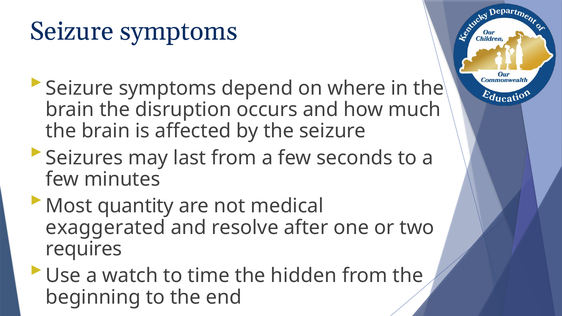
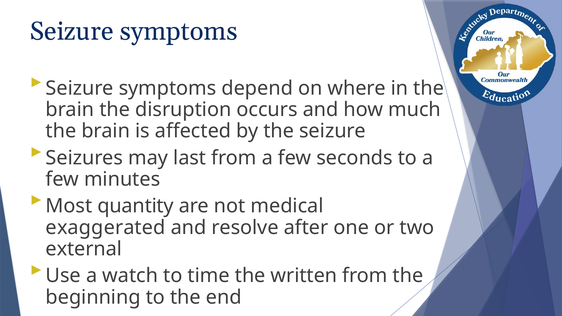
requires: requires -> external
hidden: hidden -> written
